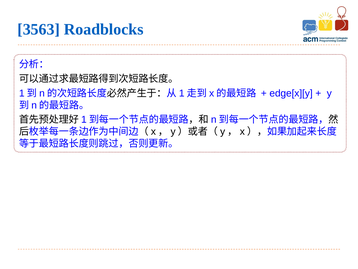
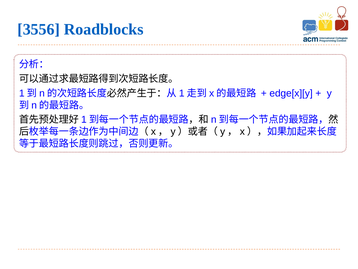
3563: 3563 -> 3556
